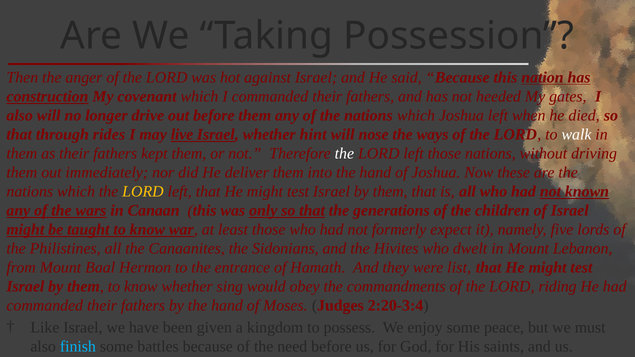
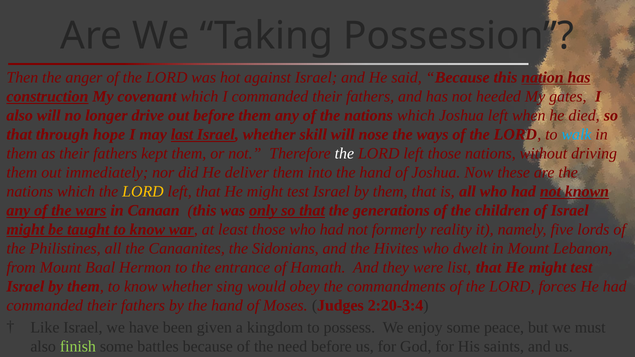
rides: rides -> hope
live: live -> last
hint: hint -> skill
walk colour: white -> light blue
expect: expect -> reality
riding: riding -> forces
finish colour: light blue -> light green
